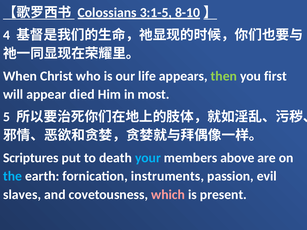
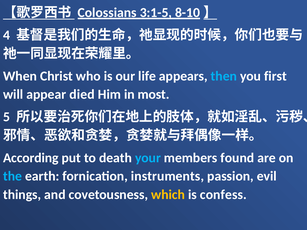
then colour: light green -> light blue
Scriptures: Scriptures -> According
above: above -> found
slaves: slaves -> things
which colour: pink -> yellow
present: present -> confess
